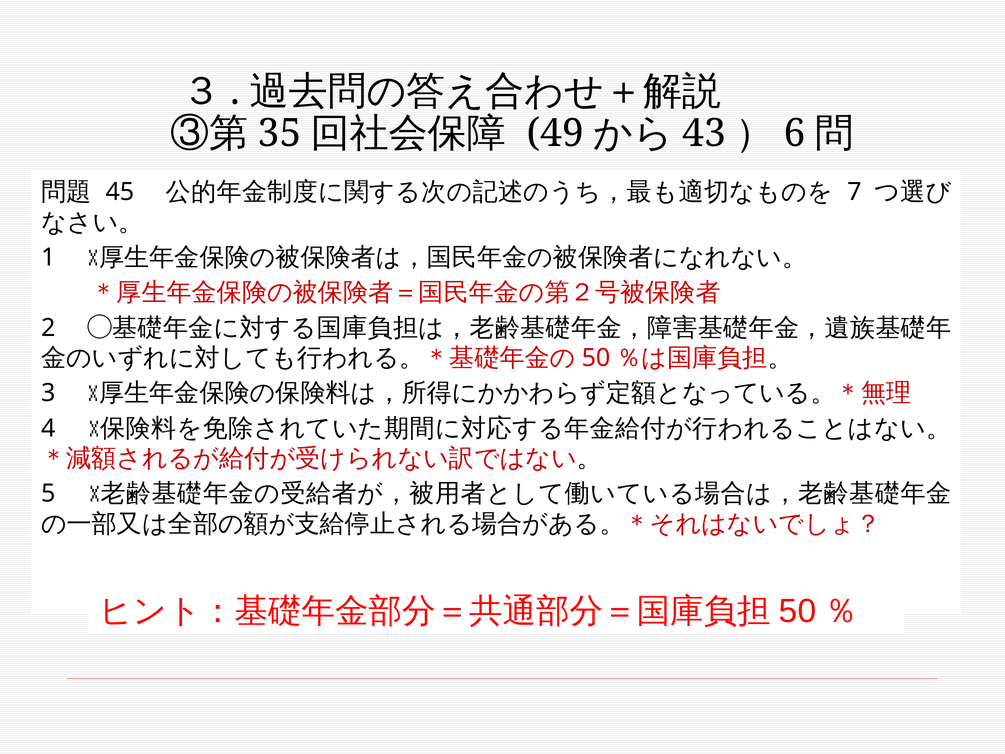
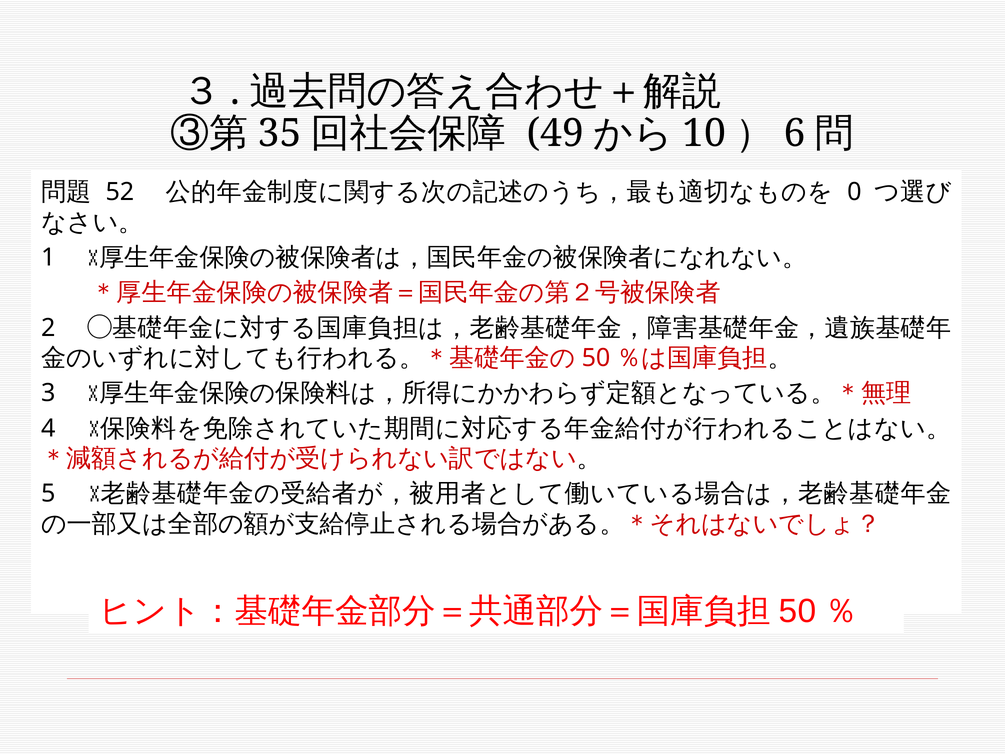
43: 43 -> 10
45: 45 -> 52
7: 7 -> 0
